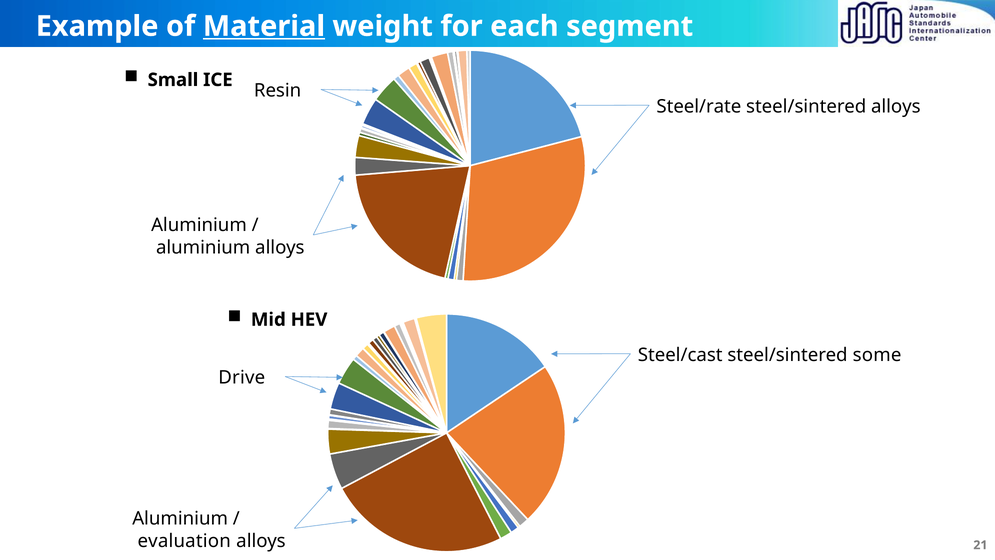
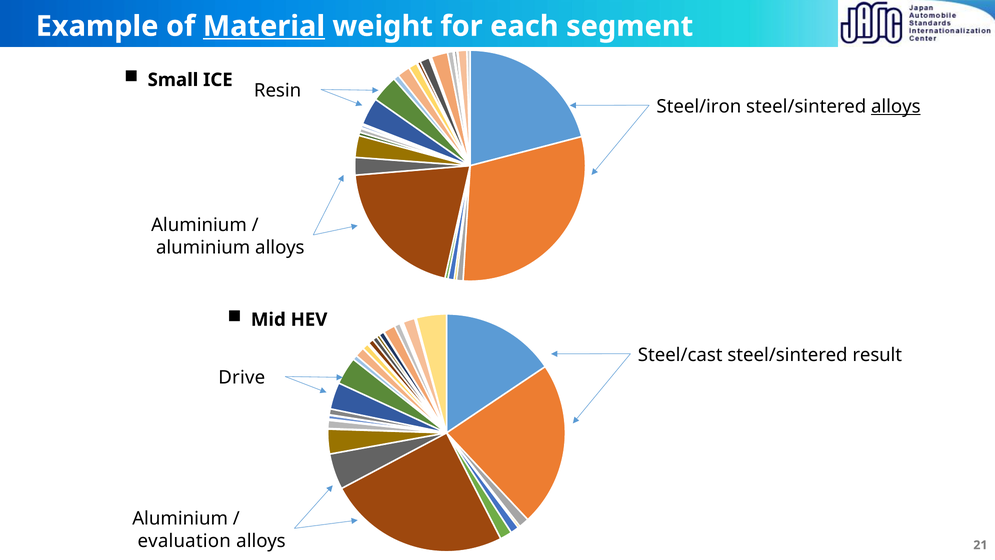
Steel/rate: Steel/rate -> Steel/iron
alloys at (896, 106) underline: none -> present
some: some -> result
